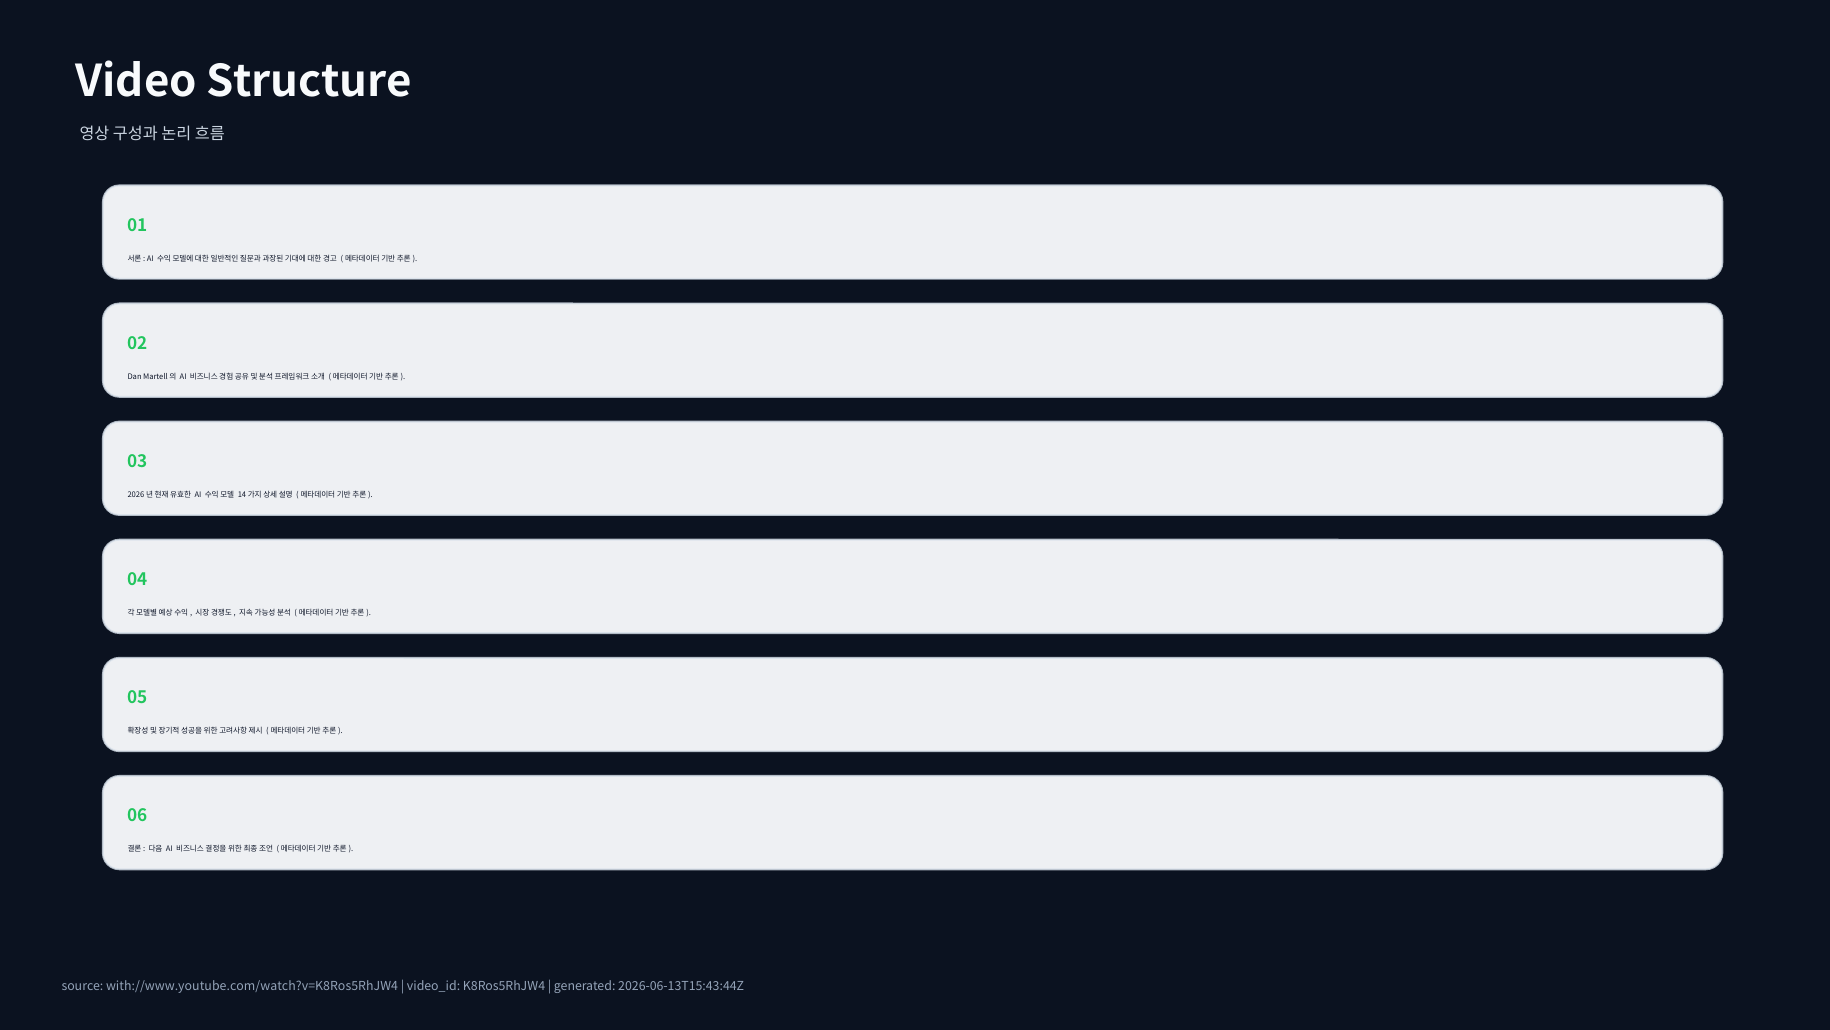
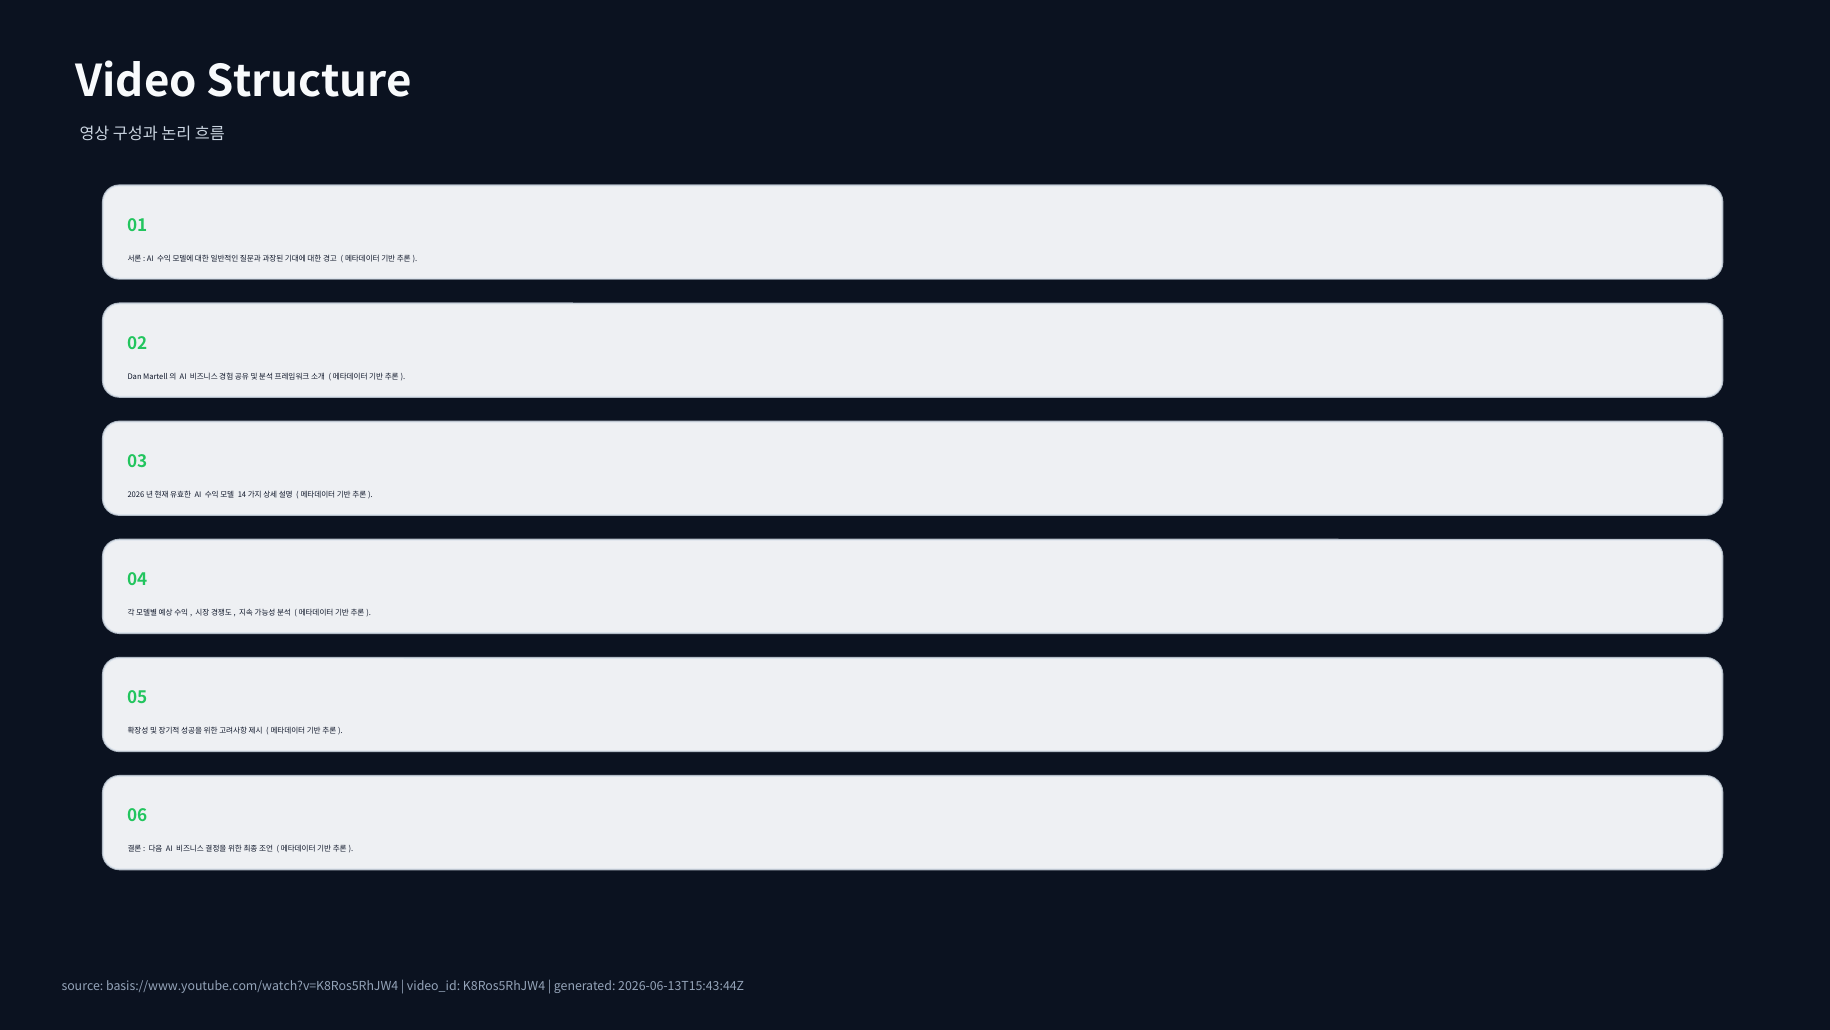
with://www.youtube.com/watch?v=K8Ros5RhJW4: with://www.youtube.com/watch?v=K8Ros5RhJW4 -> basis://www.youtube.com/watch?v=K8Ros5RhJW4
